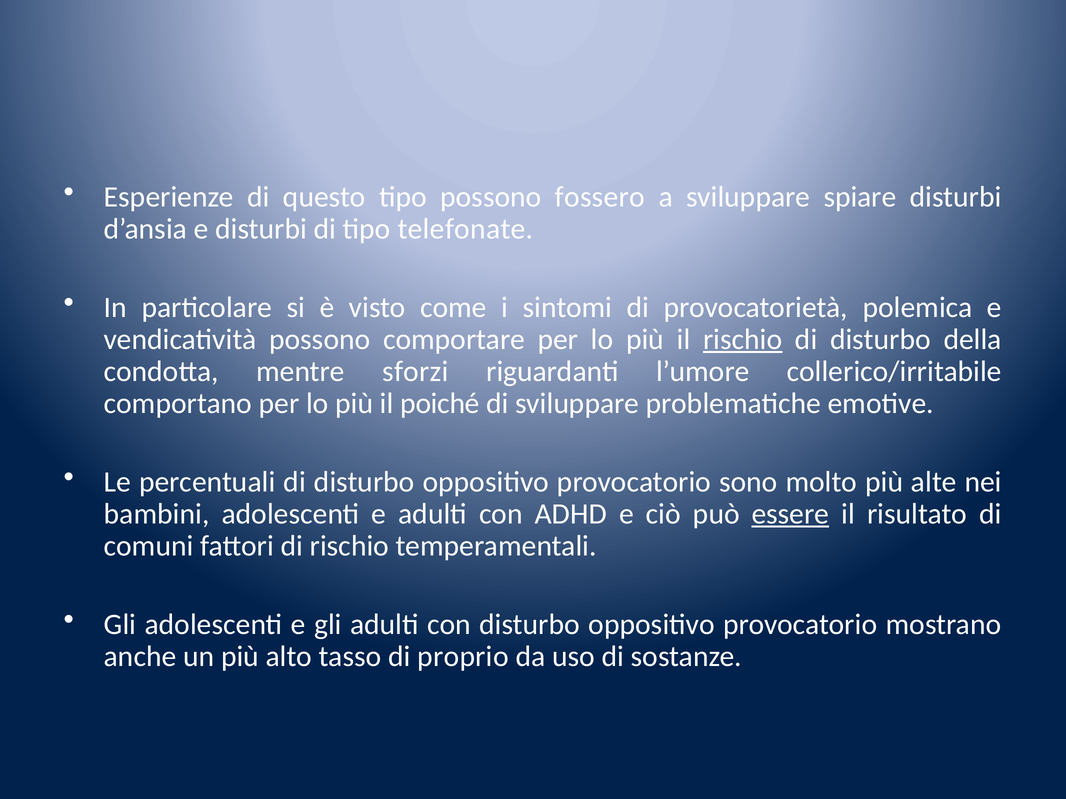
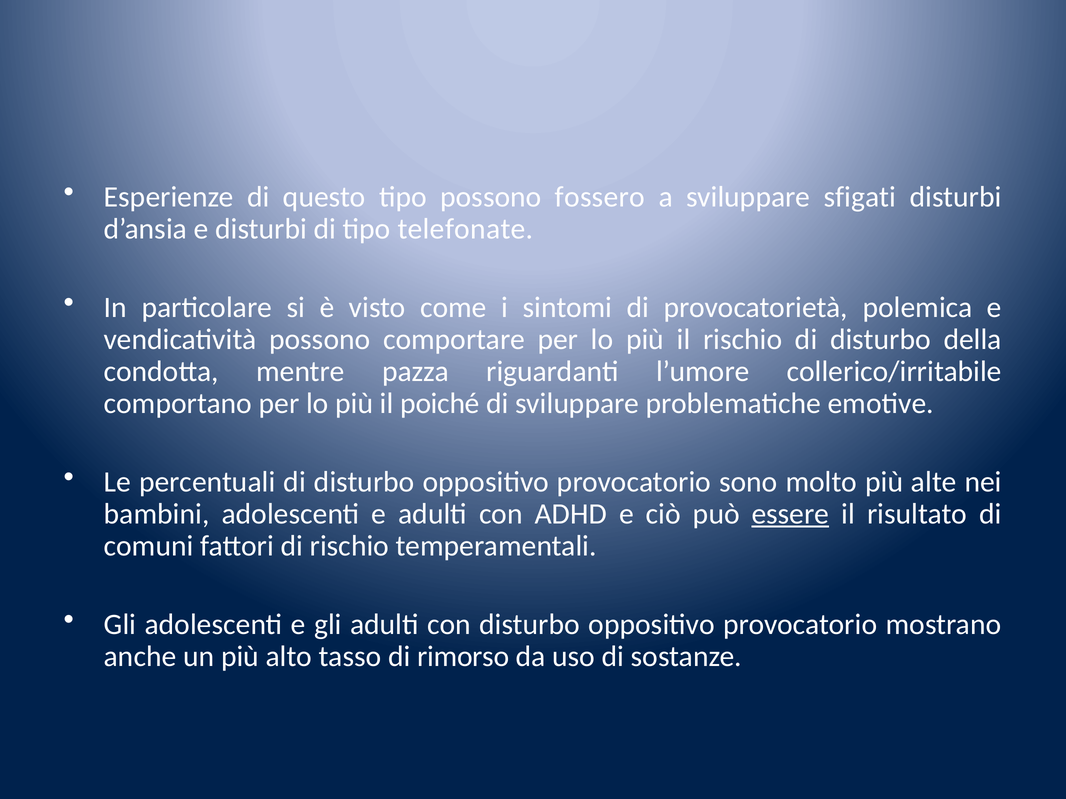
spiare: spiare -> sfigati
rischio at (743, 340) underline: present -> none
sforzi: sforzi -> pazza
proprio: proprio -> rimorso
